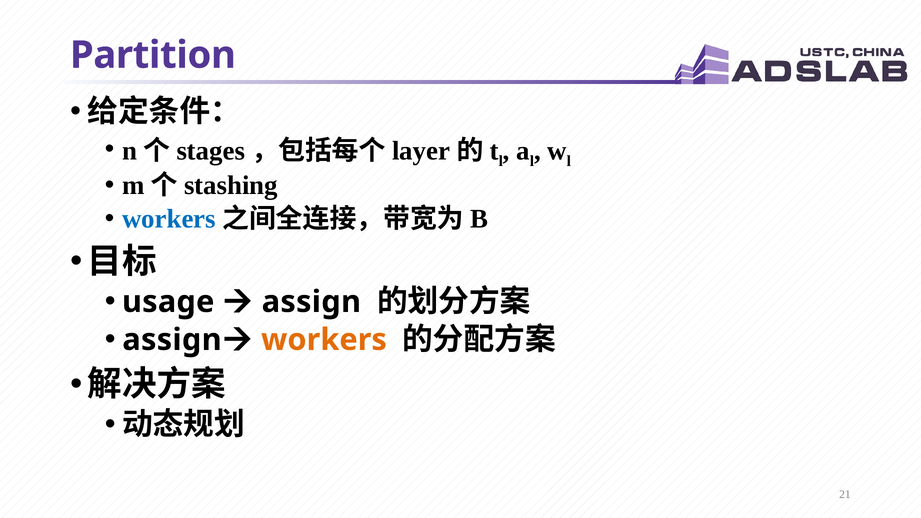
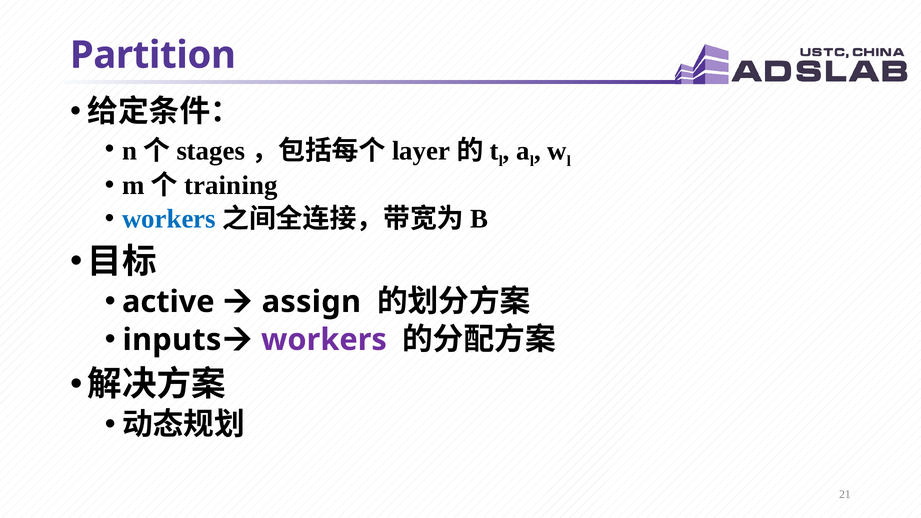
stashing: stashing -> training
usage: usage -> active
assign at (172, 340): assign -> inputs
workers at (324, 340) colour: orange -> purple
